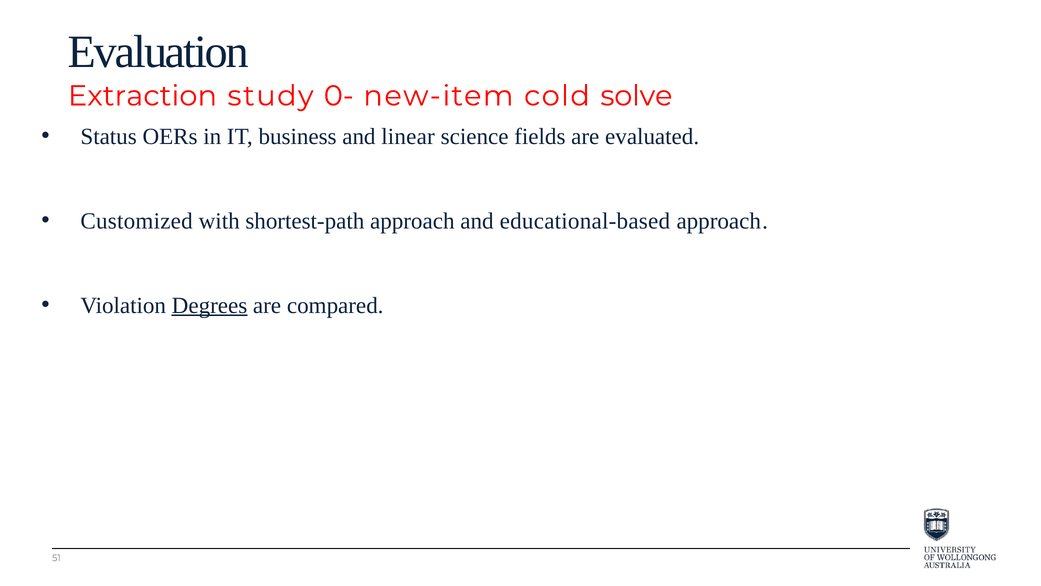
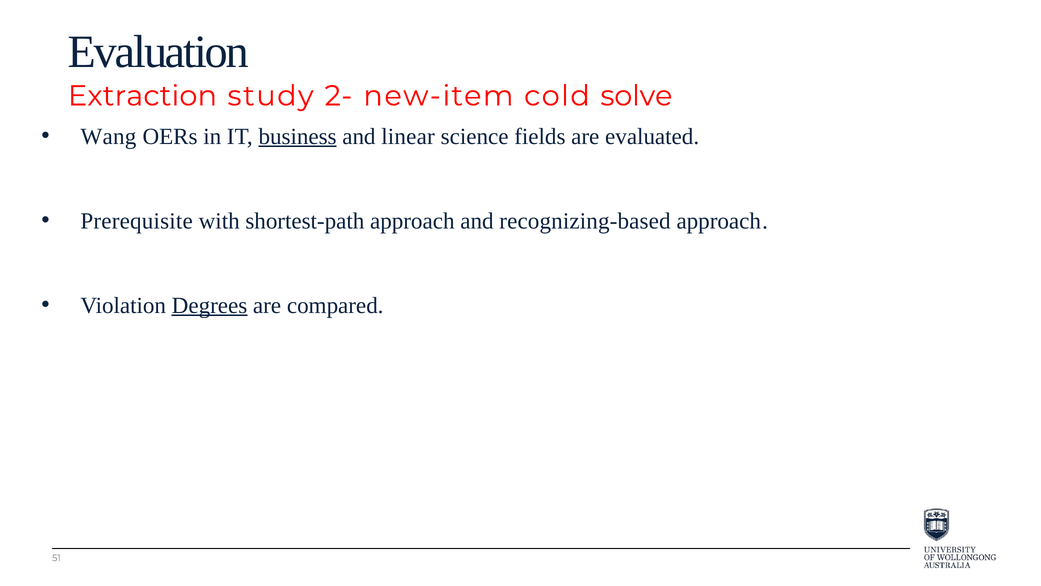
0-: 0- -> 2-
Status: Status -> Wang
business underline: none -> present
Customized: Customized -> Prerequisite
educational-based: educational-based -> recognizing-based
